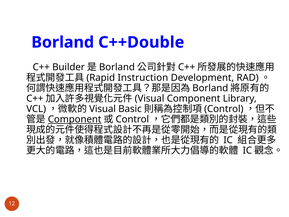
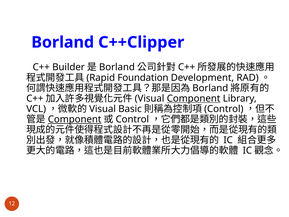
C++Double: C++Double -> C++Clipper
Instruction: Instruction -> Foundation
Component at (194, 98) underline: none -> present
